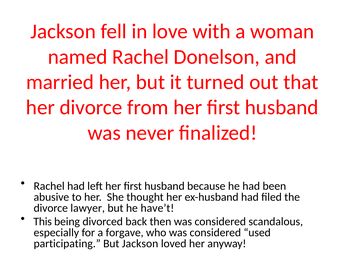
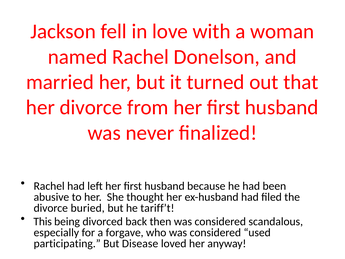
lawyer: lawyer -> buried
have’t: have’t -> tariff’t
But Jackson: Jackson -> Disease
